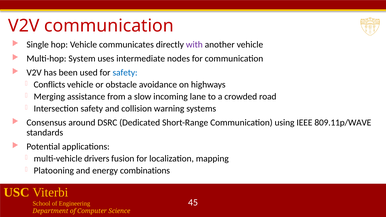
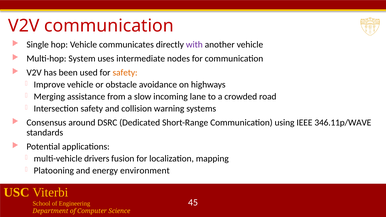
safety at (125, 73) colour: blue -> orange
Conflicts: Conflicts -> Improve
809.11p/WAVE: 809.11p/WAVE -> 346.11p/WAVE
combinations: combinations -> environment
